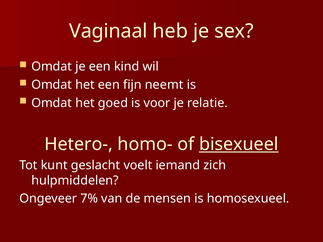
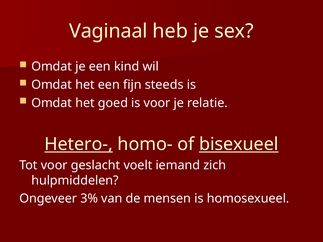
neemt: neemt -> steeds
Hetero- underline: none -> present
Tot kunt: kunt -> voor
7%: 7% -> 3%
